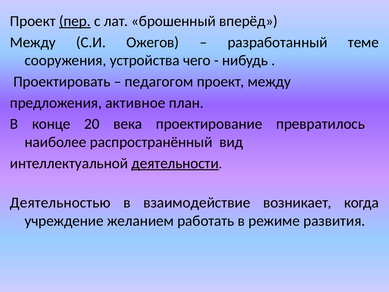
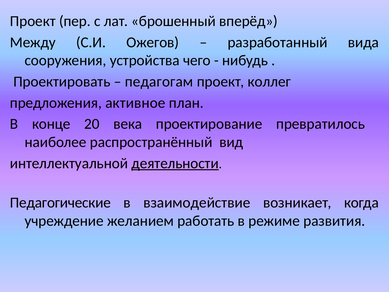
пер underline: present -> none
теме: теме -> вида
педагогом: педагогом -> педагогам
проект между: между -> коллег
Деятельностью: Деятельностью -> Педагогические
